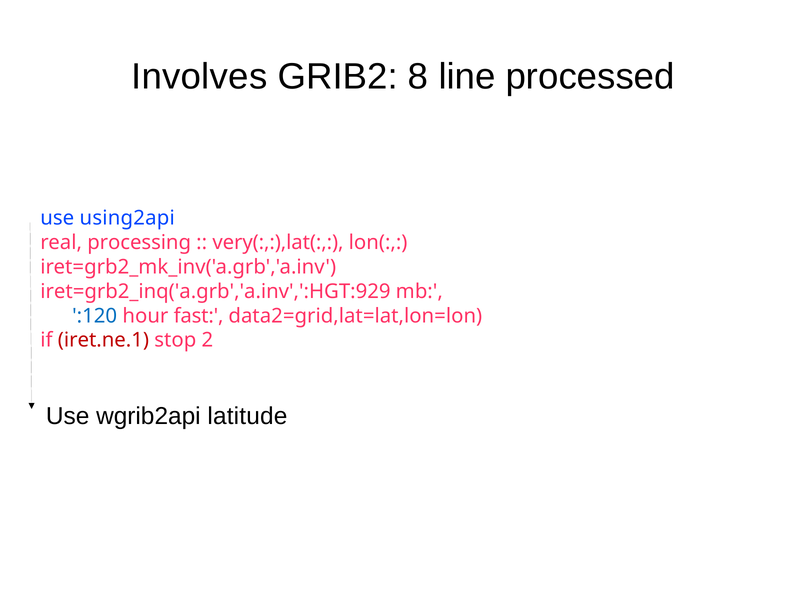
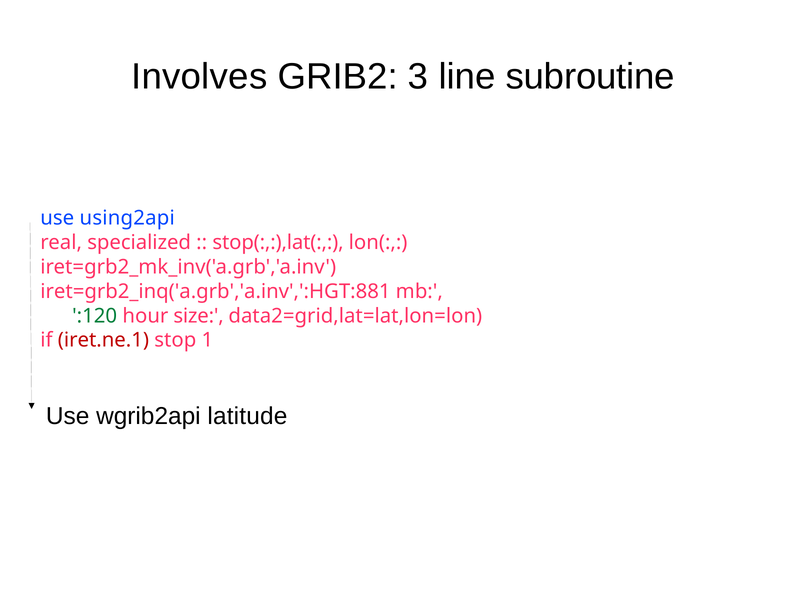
8: 8 -> 3
processed: processed -> subroutine
processing: processing -> specialized
very(:,:),lat(: very(:,:),lat( -> stop(:,:),lat(
iret=grb2_inq('a.grb','a.inv',':HGT:929: iret=grb2_inq('a.grb','a.inv',':HGT:929 -> iret=grb2_inq('a.grb','a.inv',':HGT:881
:120 colour: blue -> green
fast: fast -> size
2: 2 -> 1
